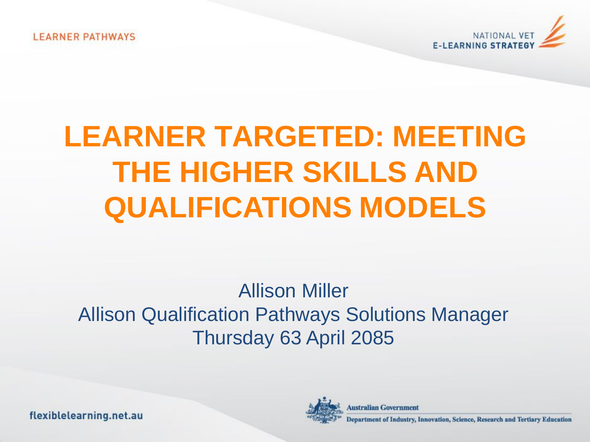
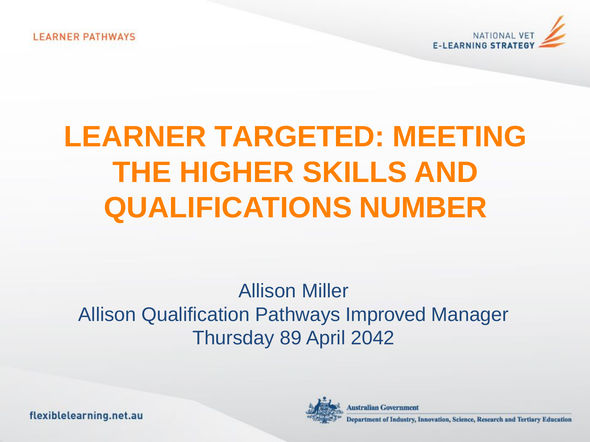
MODELS: MODELS -> NUMBER
Solutions: Solutions -> Improved
63: 63 -> 89
2085: 2085 -> 2042
